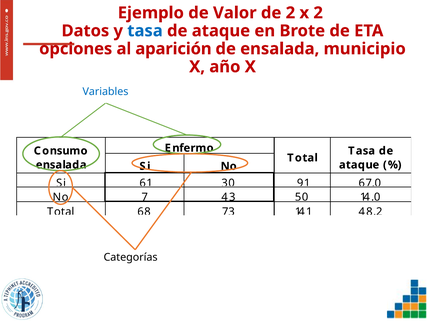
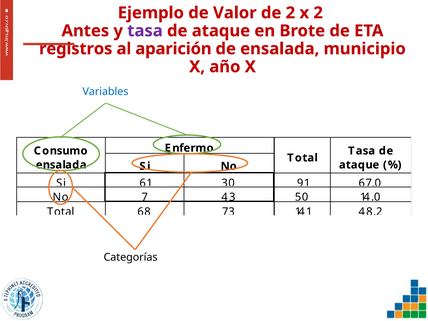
Datos: Datos -> Antes
tasa at (145, 31) colour: blue -> purple
opciones: opciones -> registros
